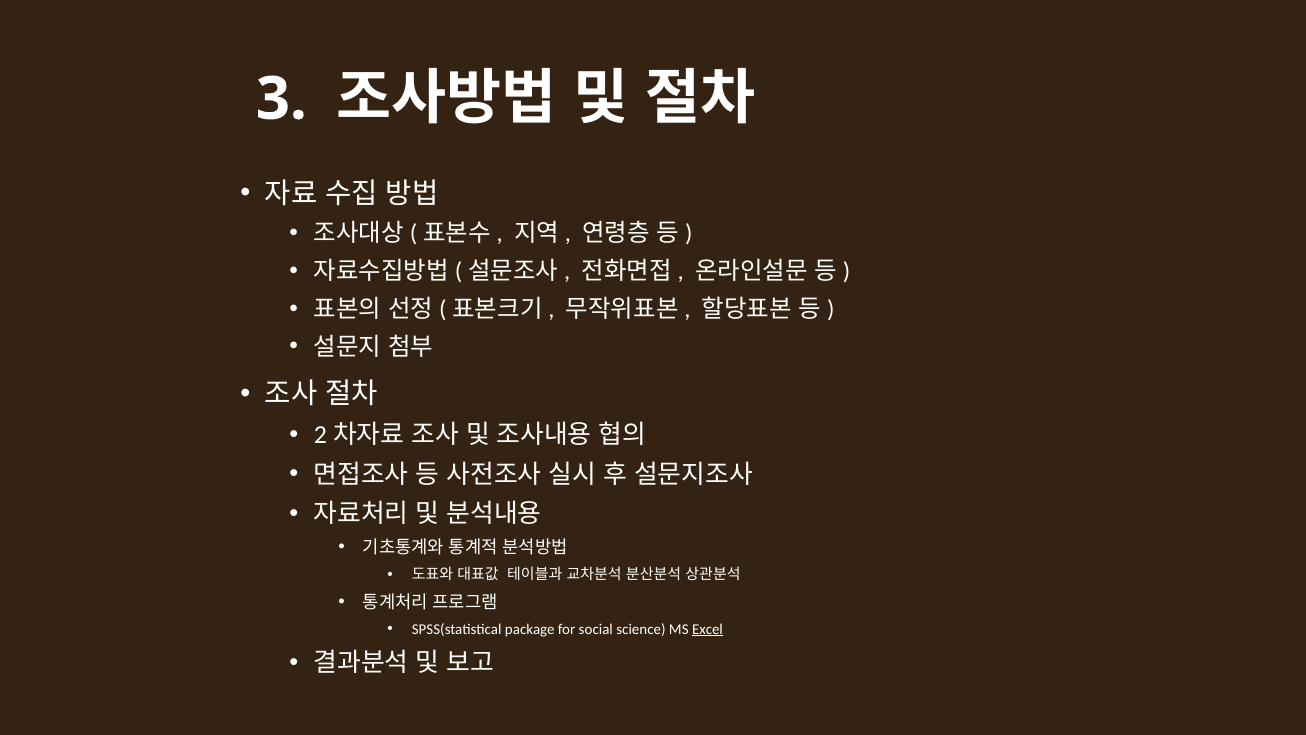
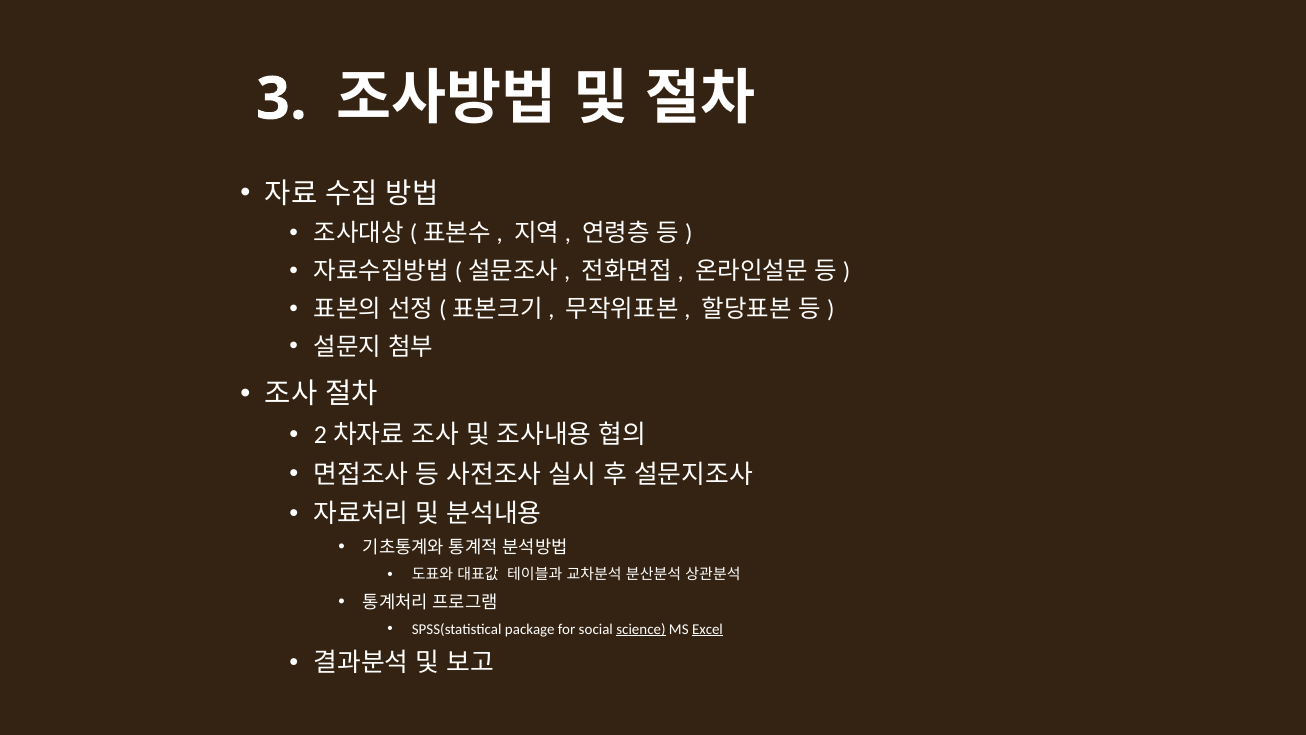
science underline: none -> present
